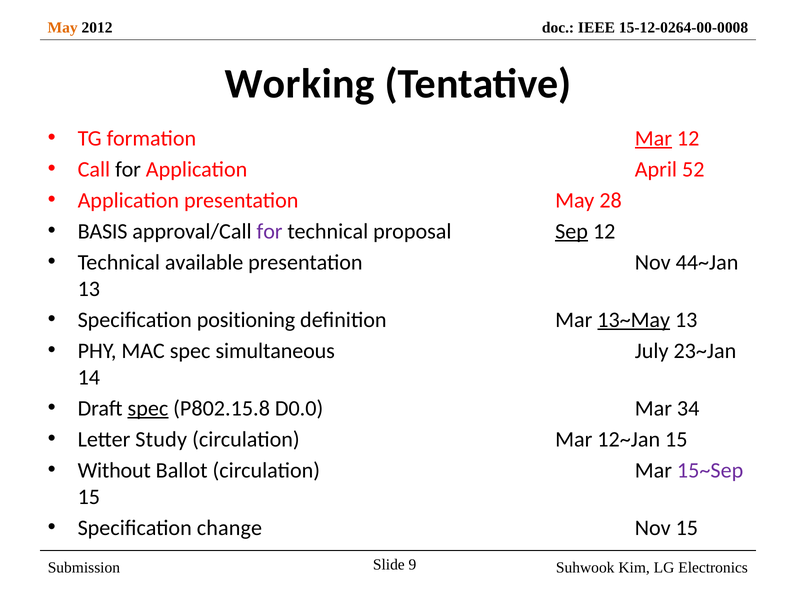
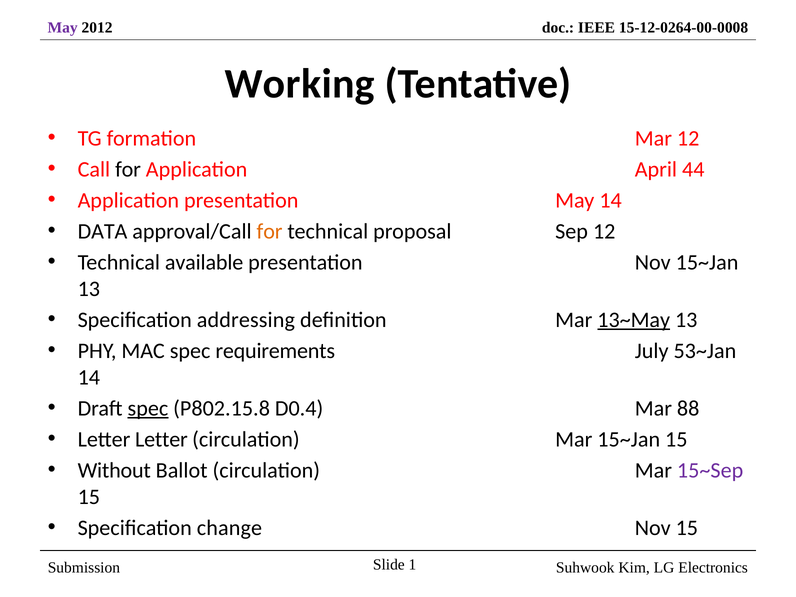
May at (63, 28) colour: orange -> purple
Mar at (653, 138) underline: present -> none
52: 52 -> 44
May 28: 28 -> 14
BASIS: BASIS -> DATA
for at (270, 231) colour: purple -> orange
Sep underline: present -> none
Nov 44~Jan: 44~Jan -> 15~Jan
positioning: positioning -> addressing
simultaneous: simultaneous -> requirements
23~Jan: 23~Jan -> 53~Jan
D0.0: D0.0 -> D0.4
34: 34 -> 88
Letter Study: Study -> Letter
Mar 12~Jan: 12~Jan -> 15~Jan
9: 9 -> 1
